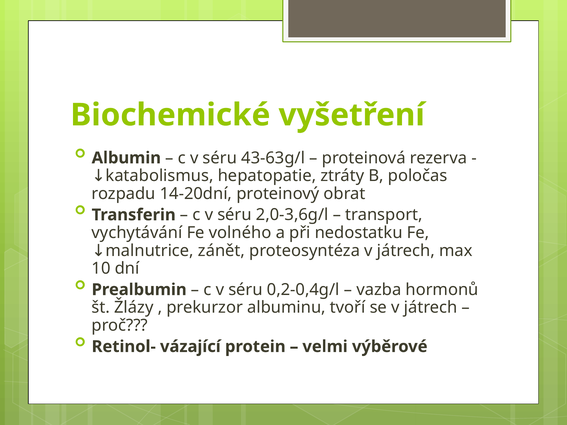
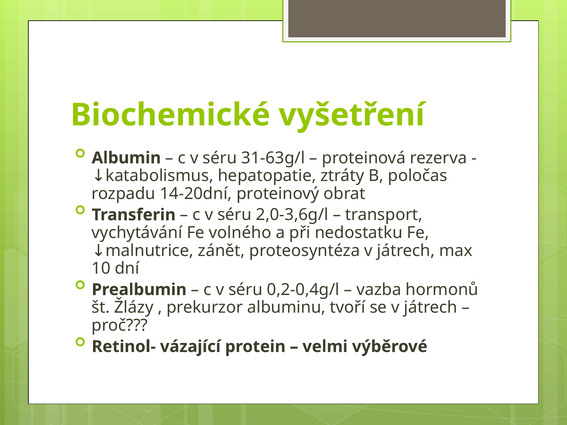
43-63g/l: 43-63g/l -> 31-63g/l
